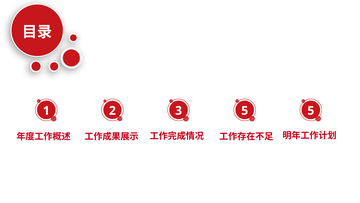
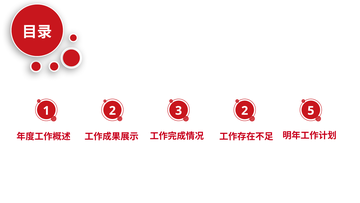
3 5: 5 -> 2
